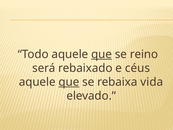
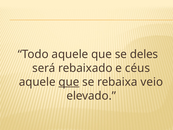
que at (102, 54) underline: present -> none
reino: reino -> deles
vida: vida -> veio
